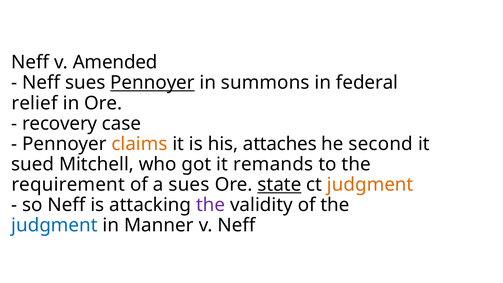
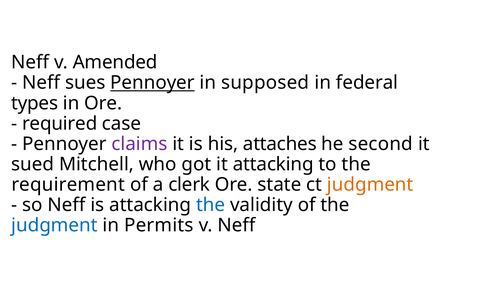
summons: summons -> supposed
relief: relief -> types
recovery: recovery -> required
claims colour: orange -> purple
it remands: remands -> attacking
a sues: sues -> clerk
state underline: present -> none
the at (211, 205) colour: purple -> blue
Manner: Manner -> Permits
